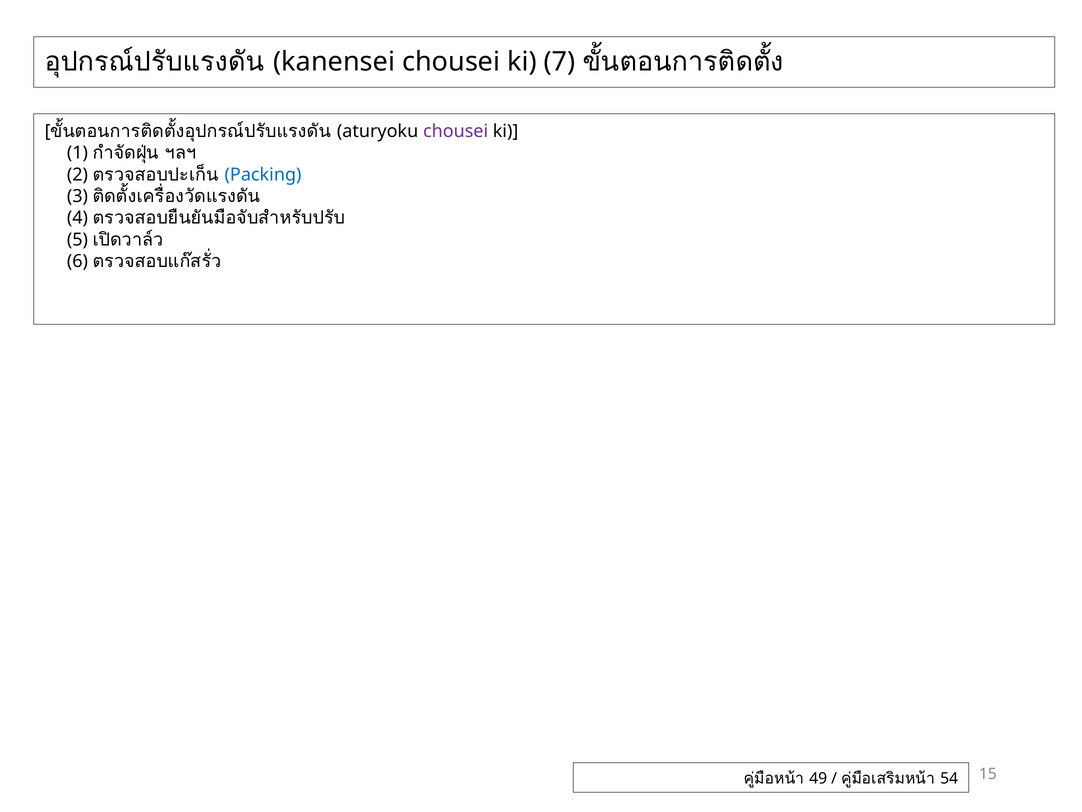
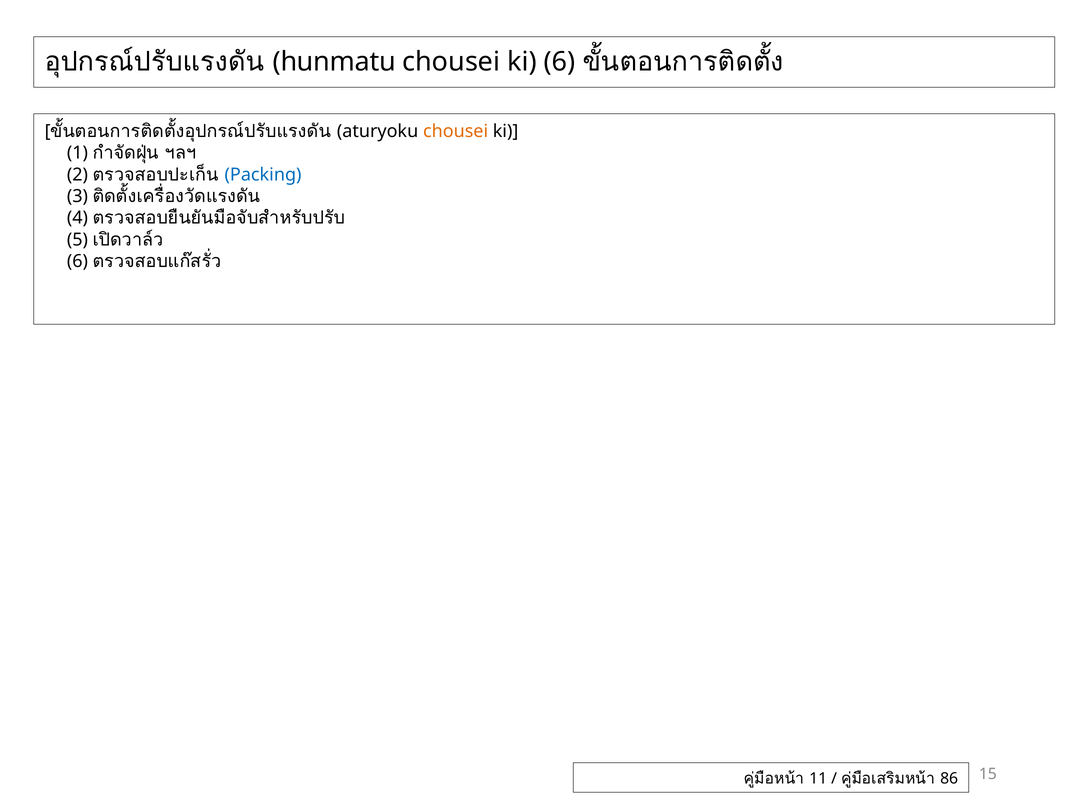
kanensei: kanensei -> hunmatu
ki 7: 7 -> 6
chousei at (456, 131) colour: purple -> orange
49: 49 -> 11
54: 54 -> 86
